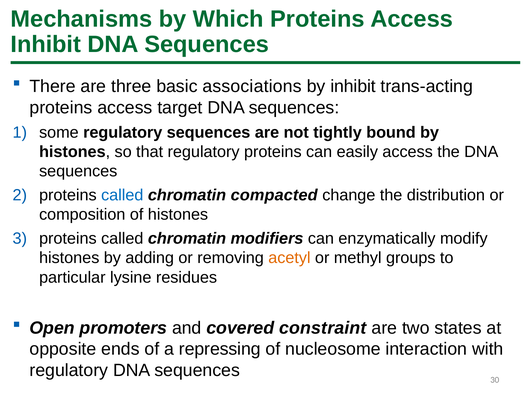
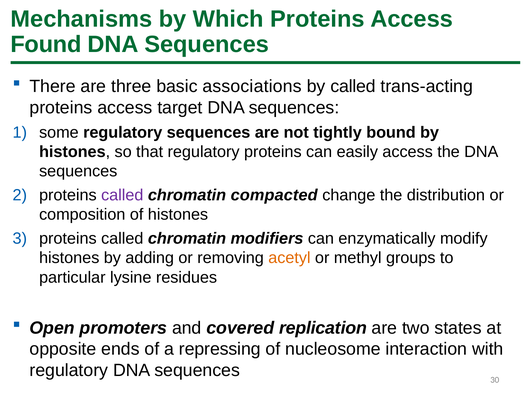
Inhibit at (46, 44): Inhibit -> Found
by inhibit: inhibit -> called
called at (122, 195) colour: blue -> purple
constraint: constraint -> replication
